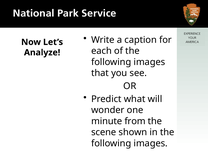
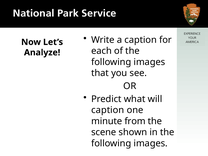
wonder at (108, 110): wonder -> caption
